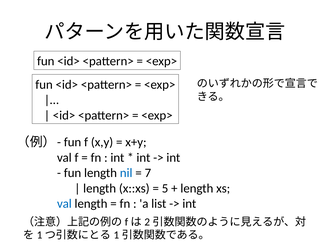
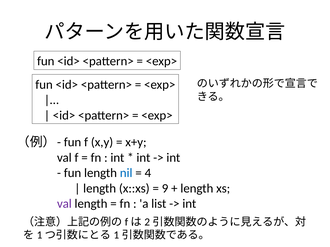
7: 7 -> 4
5: 5 -> 9
val at (64, 204) colour: blue -> purple
